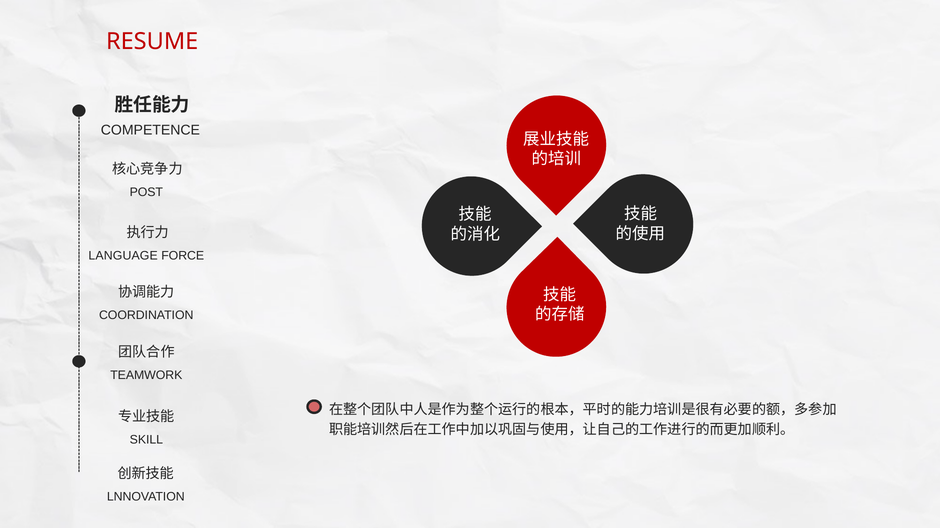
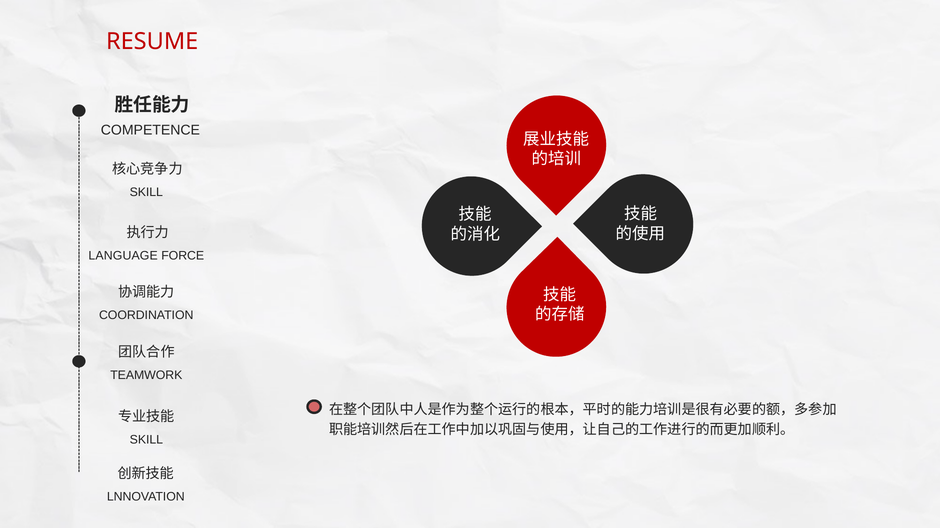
POST at (146, 193): POST -> SKILL
